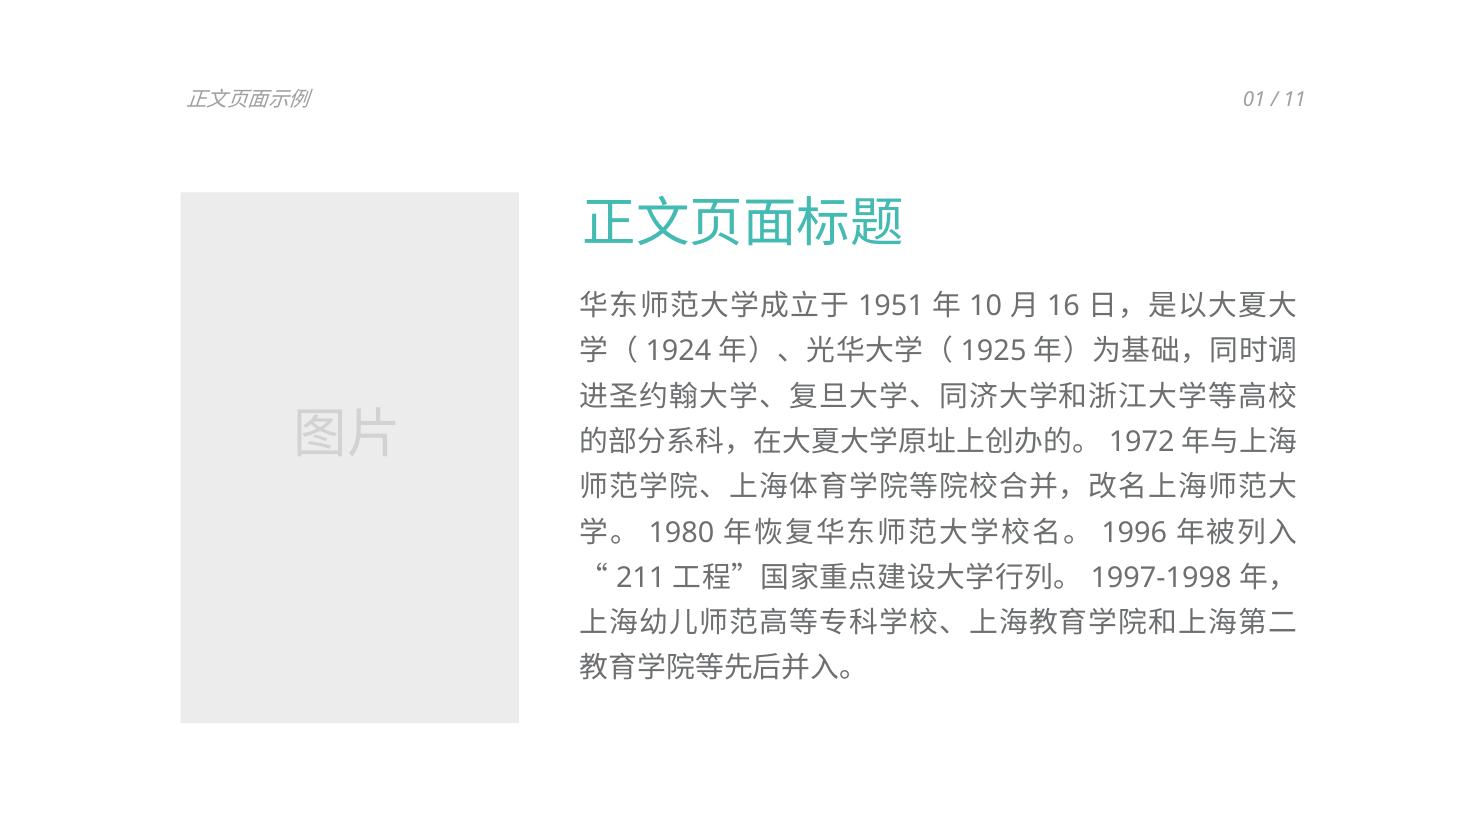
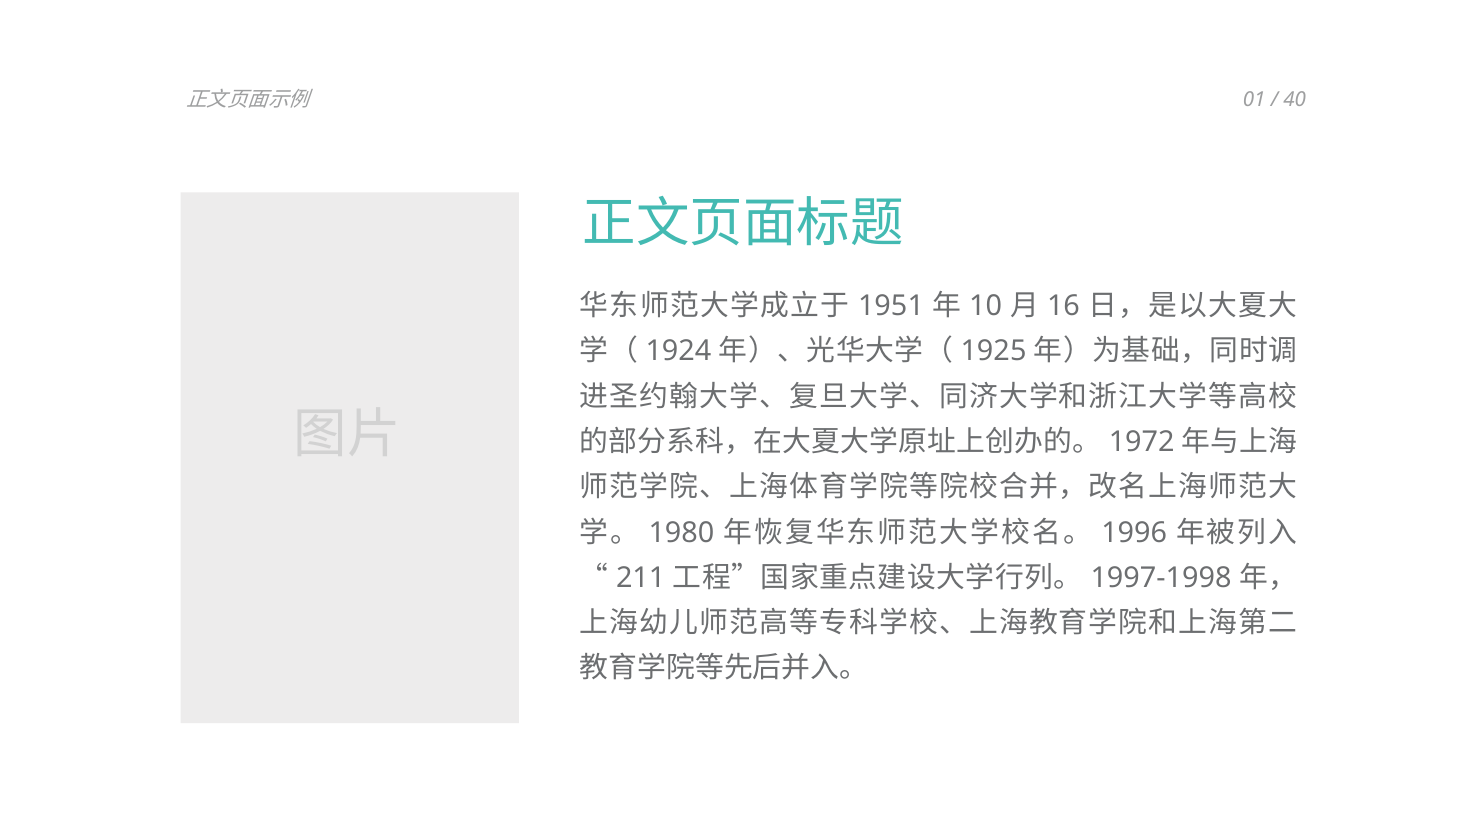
11: 11 -> 40
